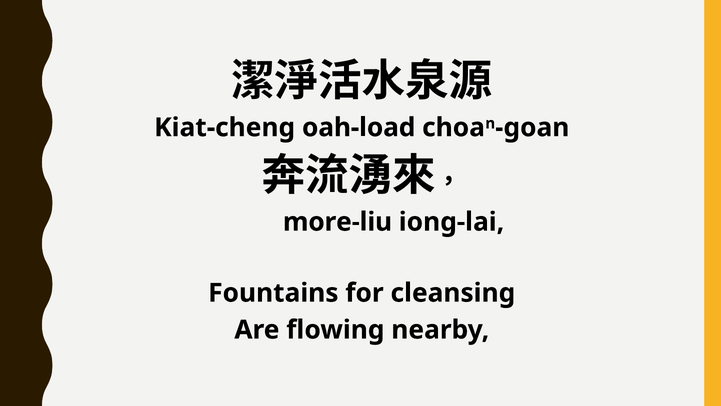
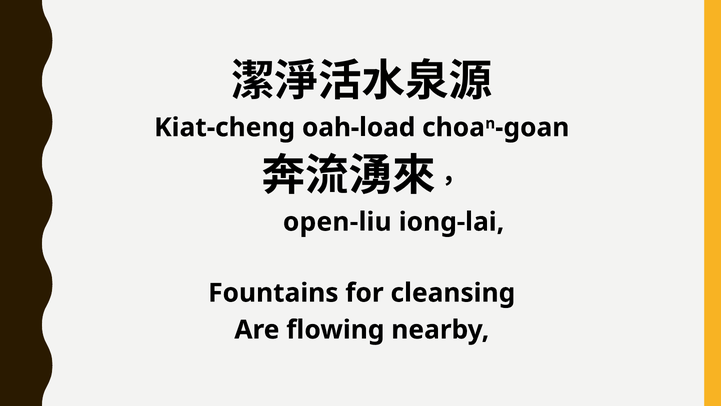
more-liu: more-liu -> open-liu
